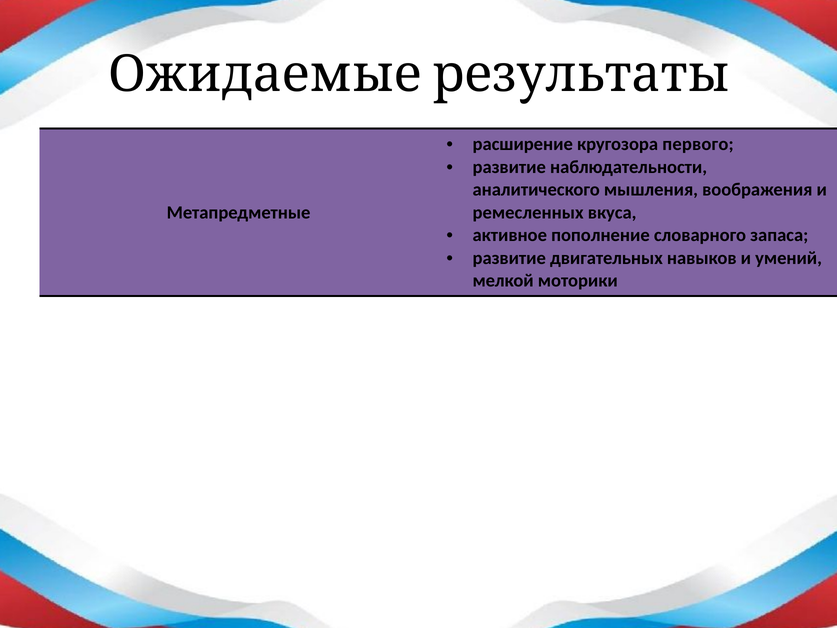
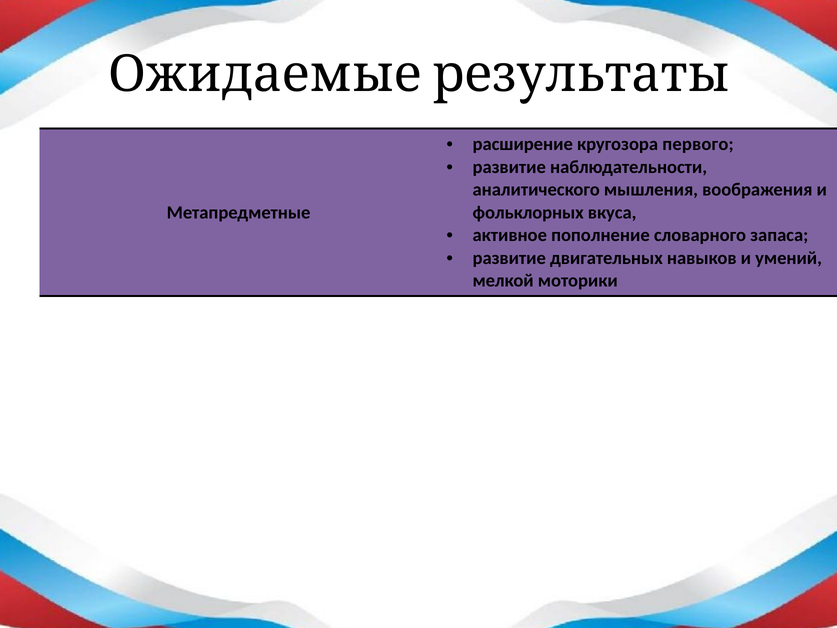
ремесленных: ремесленных -> фольклорных
